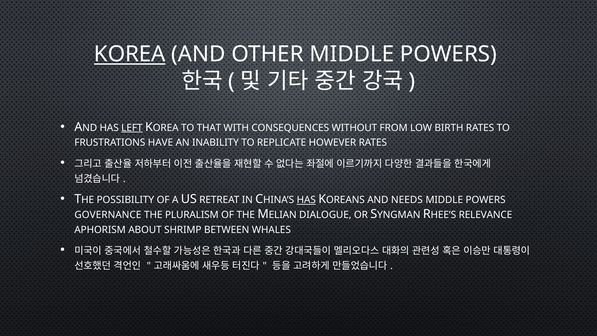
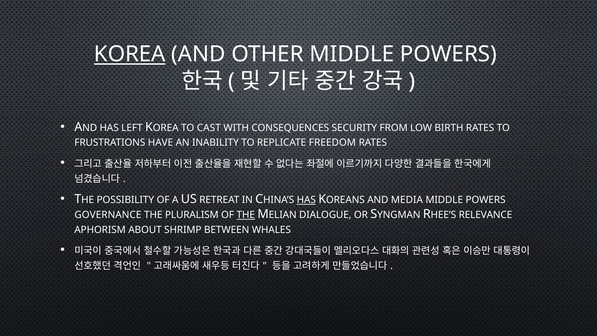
LEFT underline: present -> none
THAT: THAT -> CAST
WITHOUT: WITHOUT -> SECURITY
HOWEVER: HOWEVER -> FREEDOM
NEEDS: NEEDS -> MEDIA
THE at (246, 215) underline: none -> present
